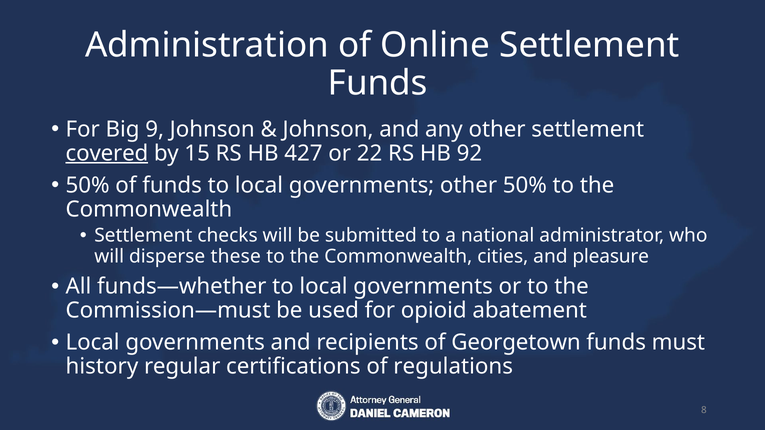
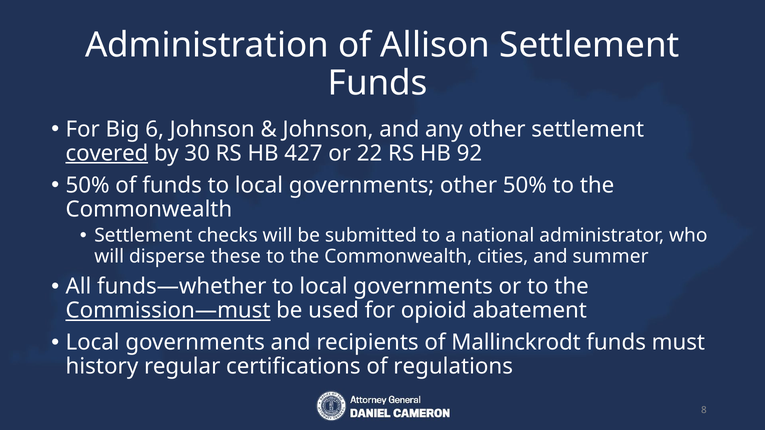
Online: Online -> Allison
9: 9 -> 6
15: 15 -> 30
pleasure: pleasure -> summer
Commission—must underline: none -> present
Georgetown: Georgetown -> Mallinckrodt
